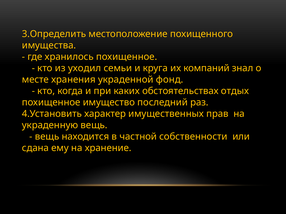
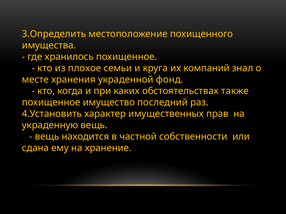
уходил: уходил -> плохое
отдых: отдых -> также
